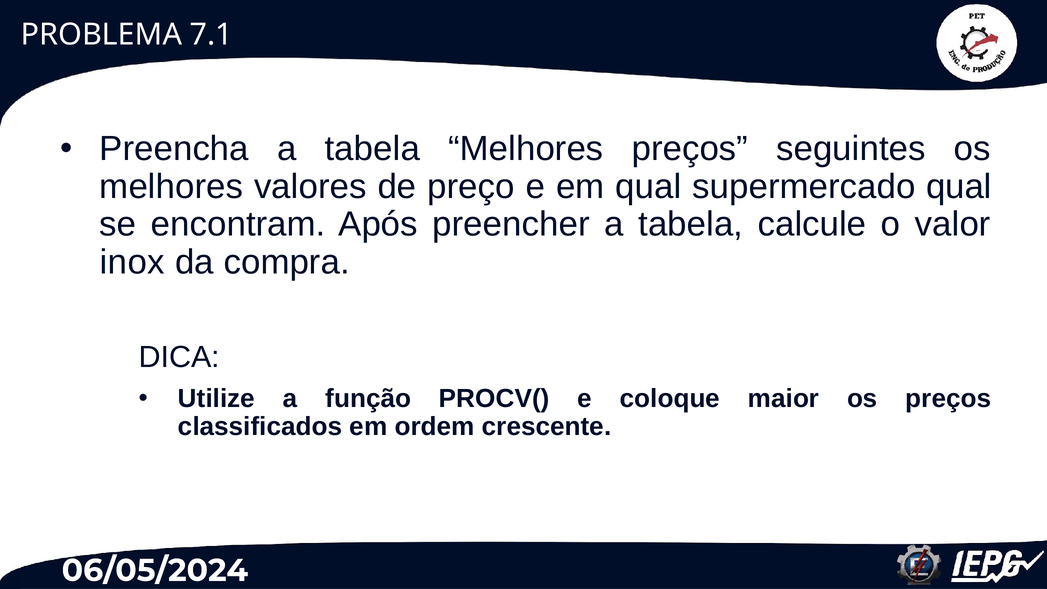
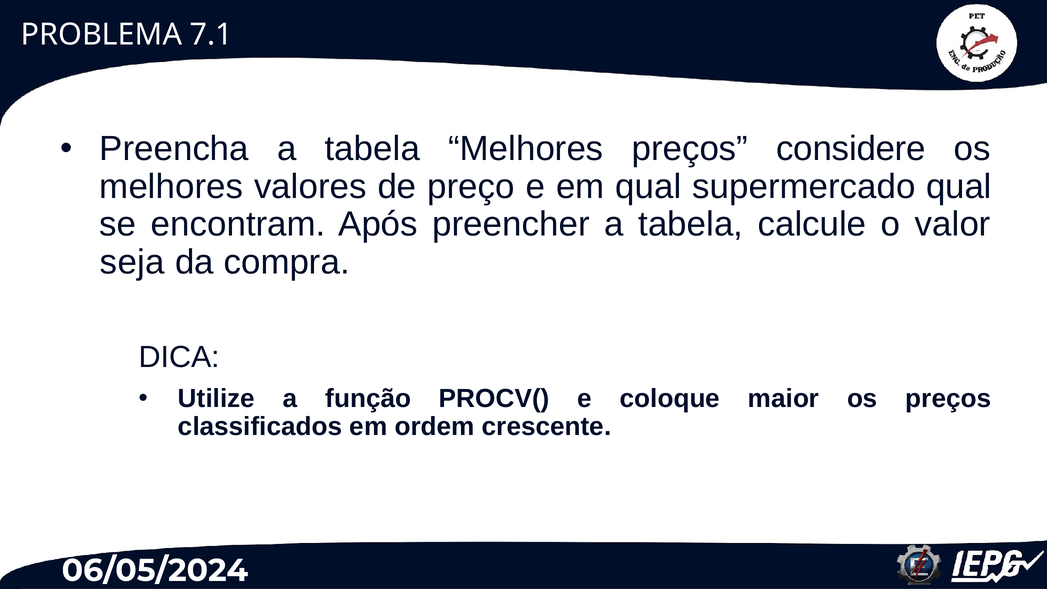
seguintes: seguintes -> considere
inox: inox -> seja
